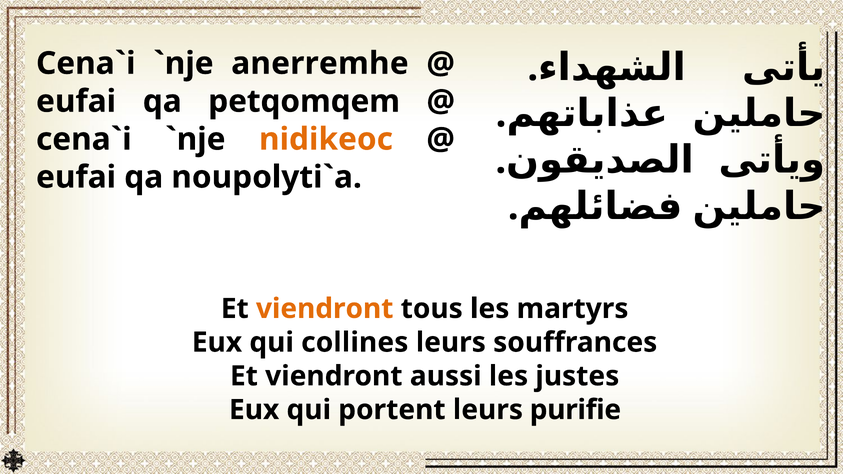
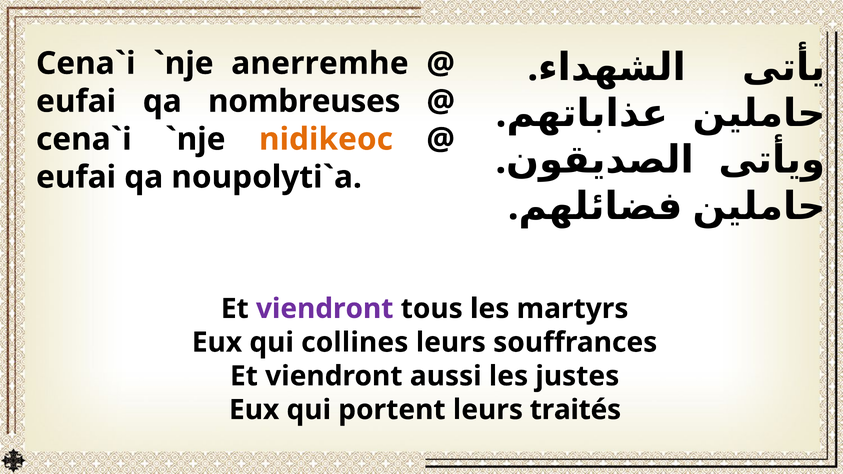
petqomqem: petqomqem -> nombreuses
viendront at (325, 309) colour: orange -> purple
purifie: purifie -> traités
